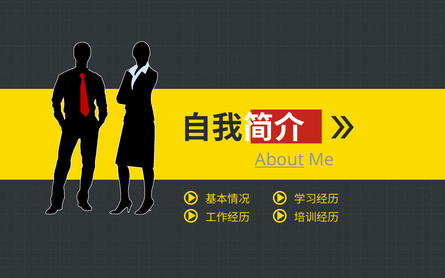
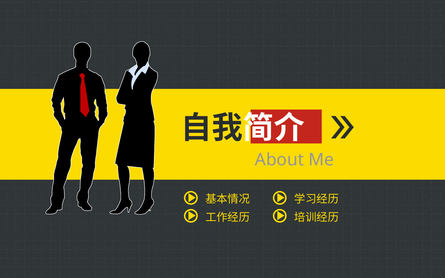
About underline: present -> none
